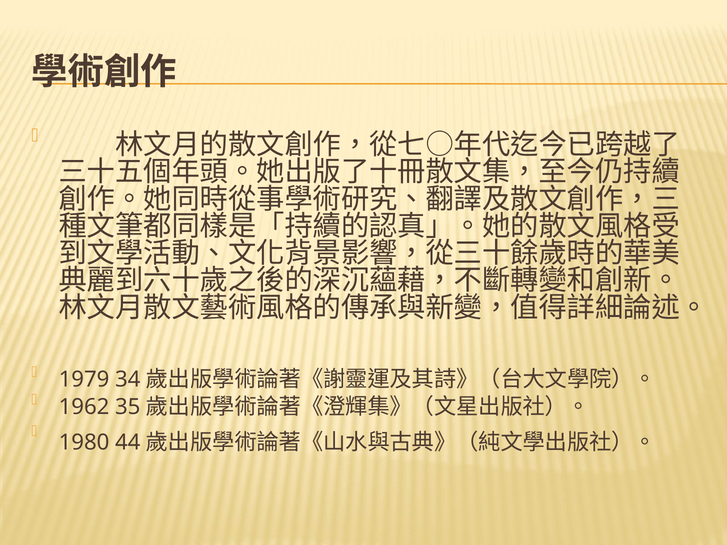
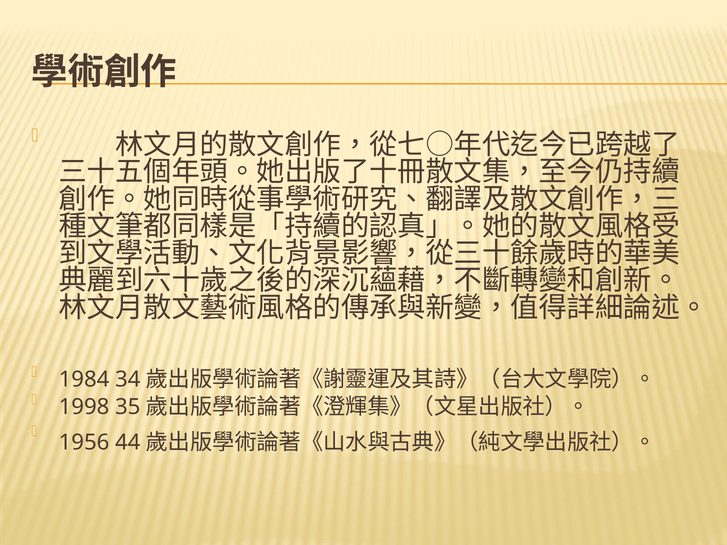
1979: 1979 -> 1984
1962: 1962 -> 1998
1980: 1980 -> 1956
